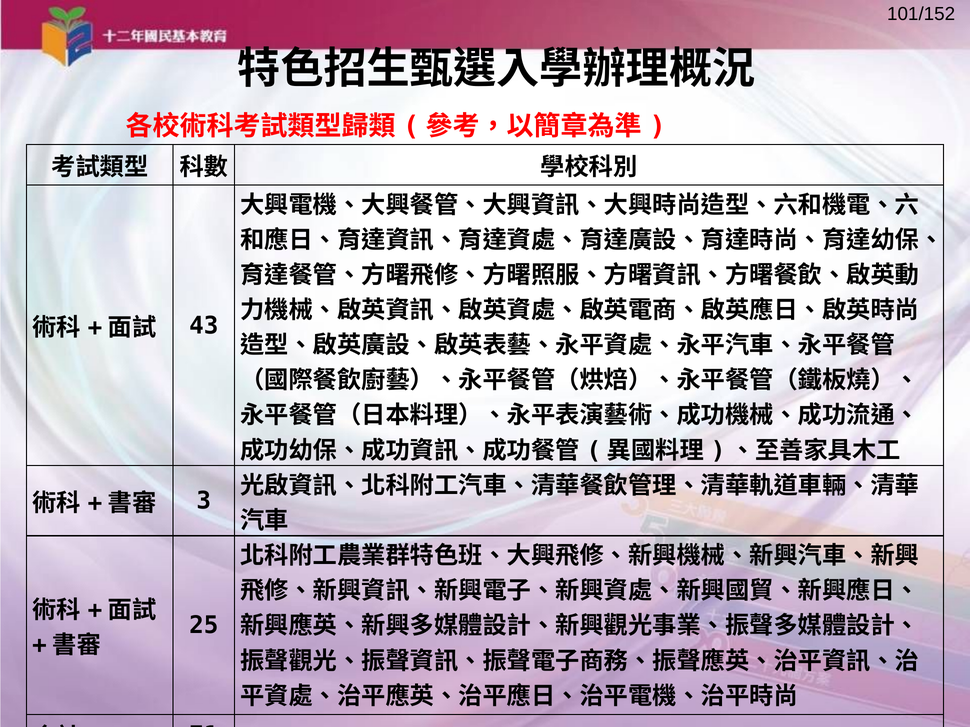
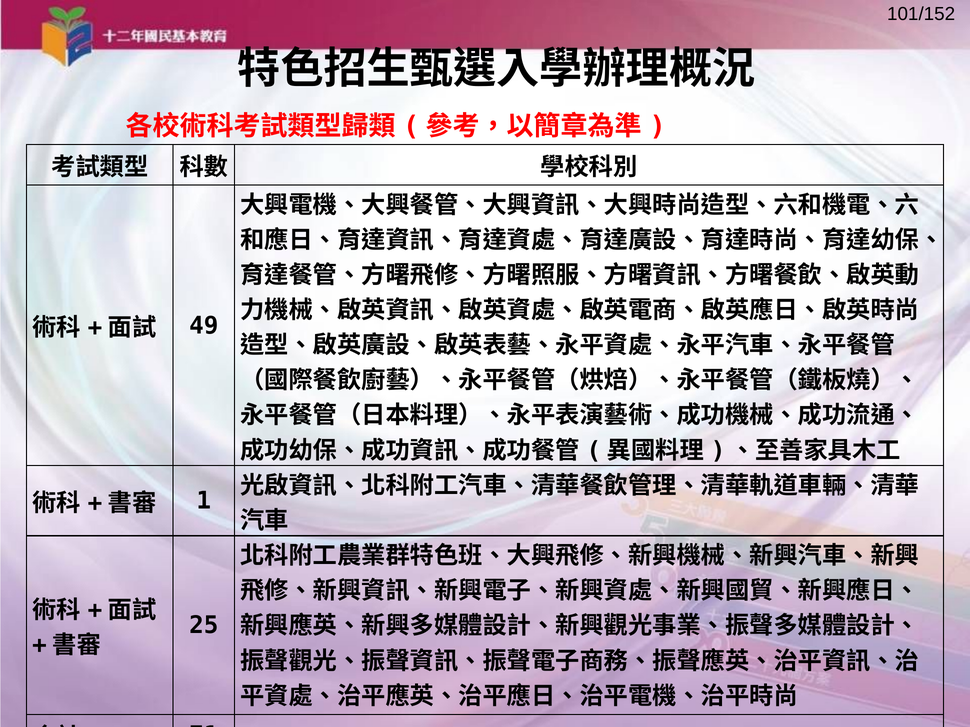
43: 43 -> 49
3: 3 -> 1
